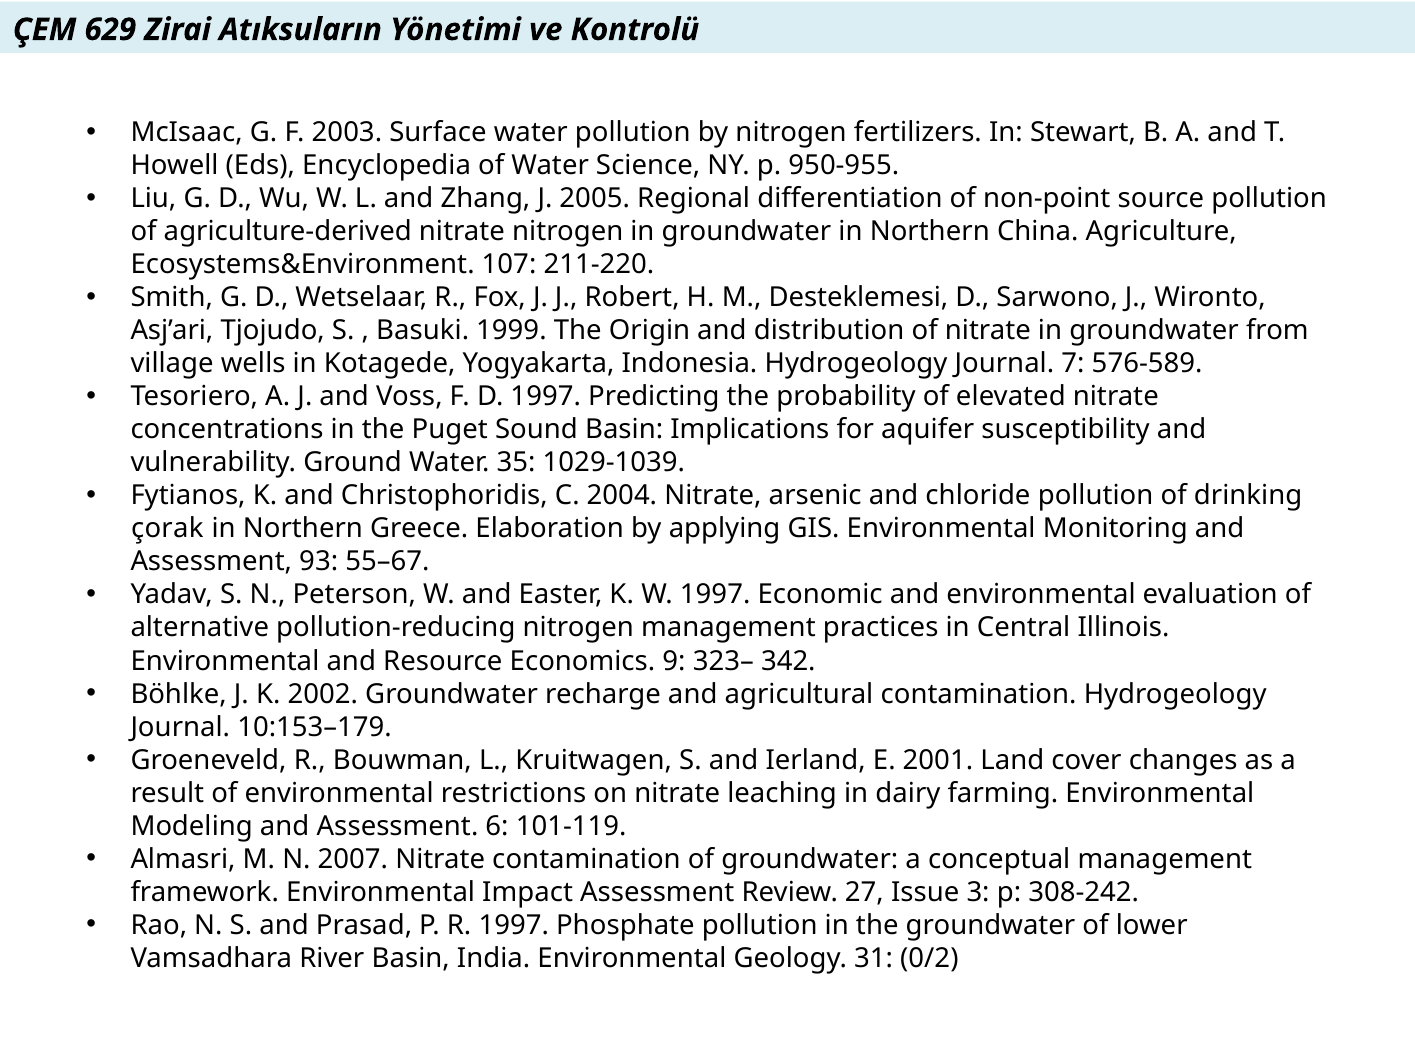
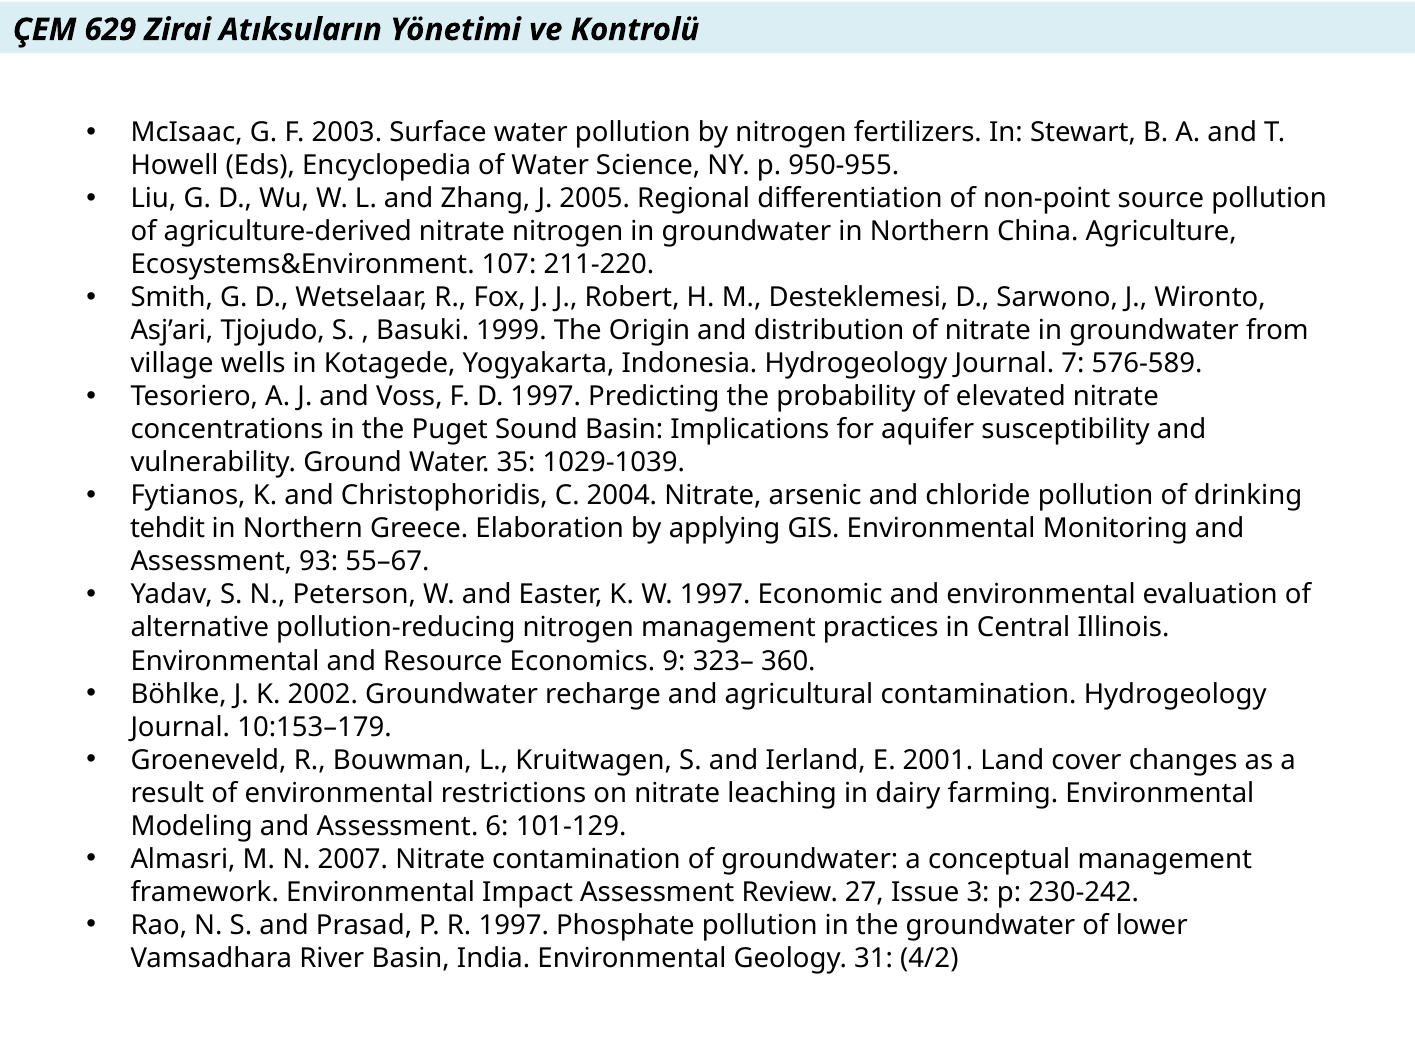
çorak: çorak -> tehdit
342: 342 -> 360
101-119: 101-119 -> 101-129
308-242: 308-242 -> 230-242
0/2: 0/2 -> 4/2
